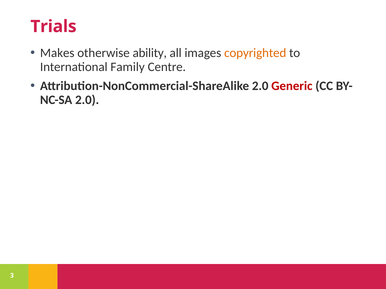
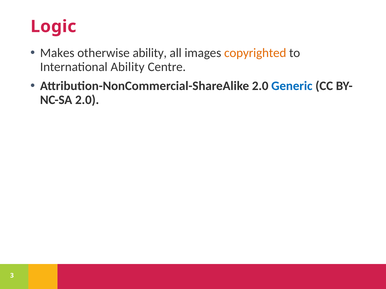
Trials: Trials -> Logic
International Family: Family -> Ability
Generic colour: red -> blue
